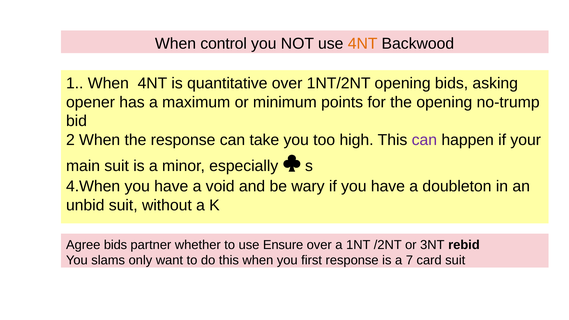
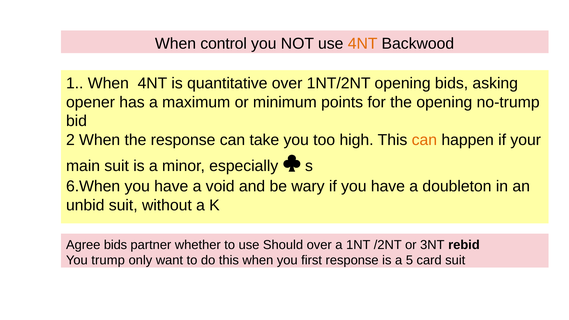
can at (424, 140) colour: purple -> orange
4.When: 4.When -> 6.When
Ensure: Ensure -> Should
slams: slams -> trump
7: 7 -> 5
